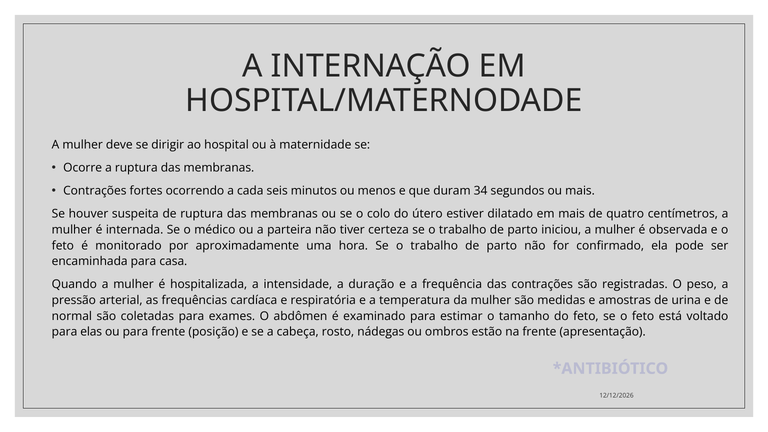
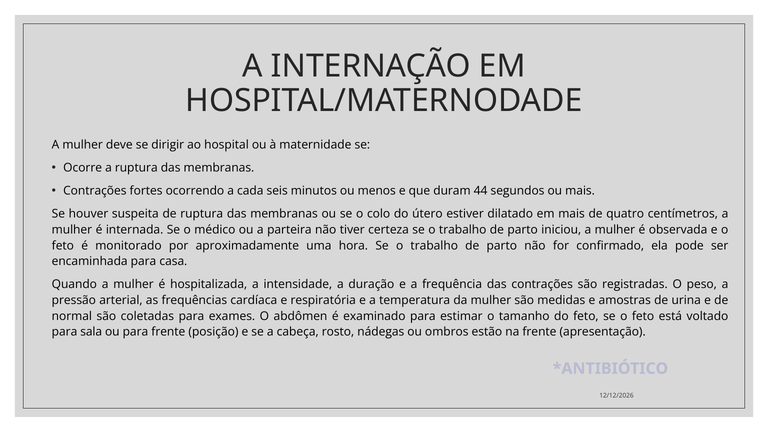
34: 34 -> 44
elas: elas -> sala
